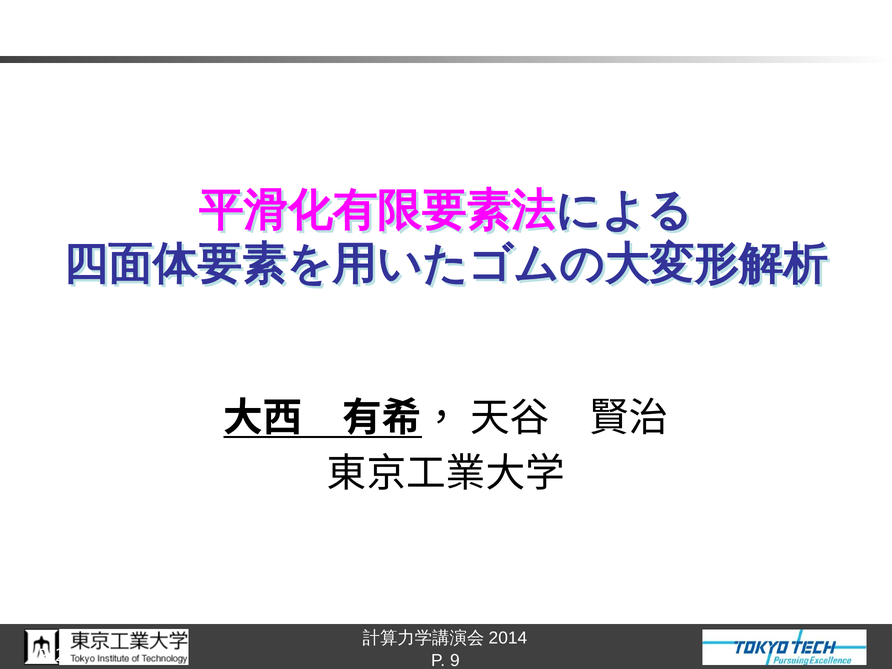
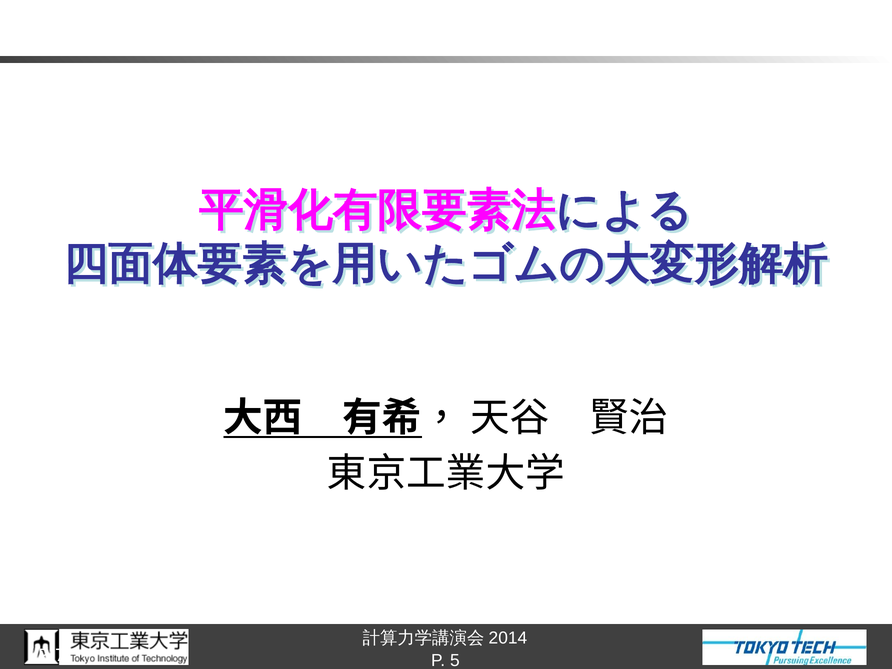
2: 2 -> 7
9: 9 -> 5
